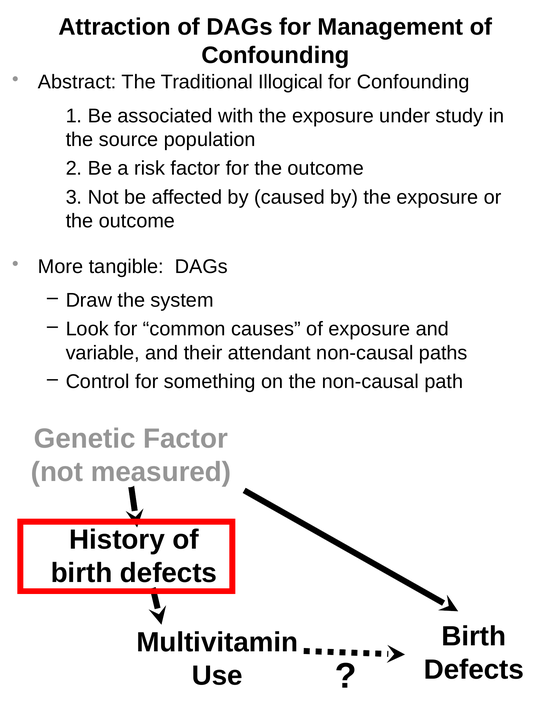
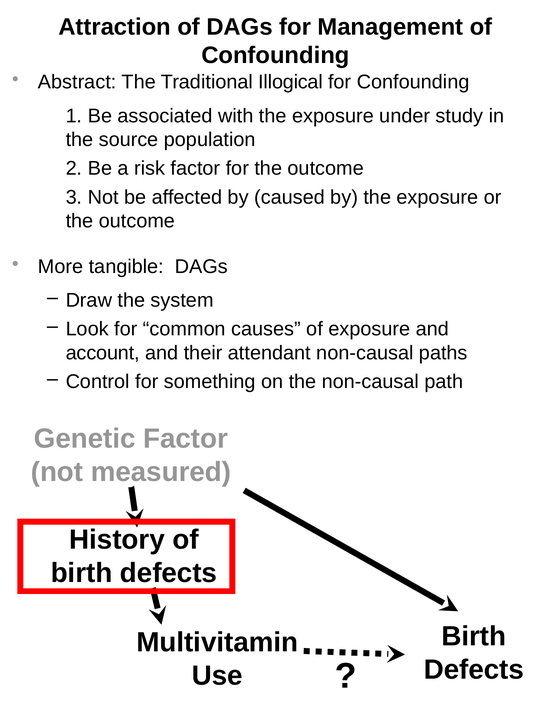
variable: variable -> account
